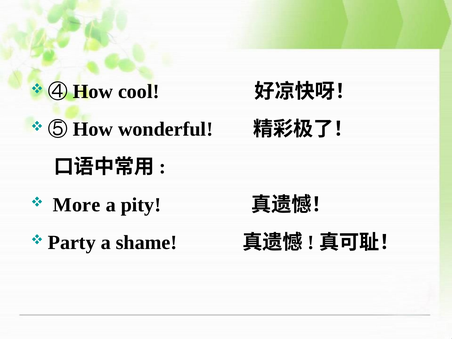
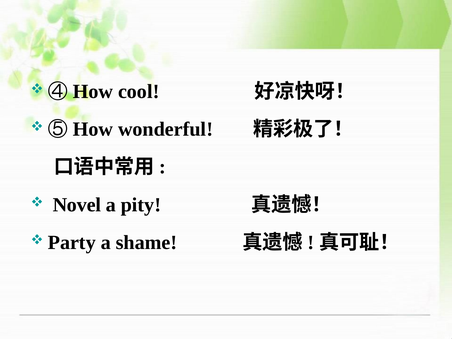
More: More -> Novel
